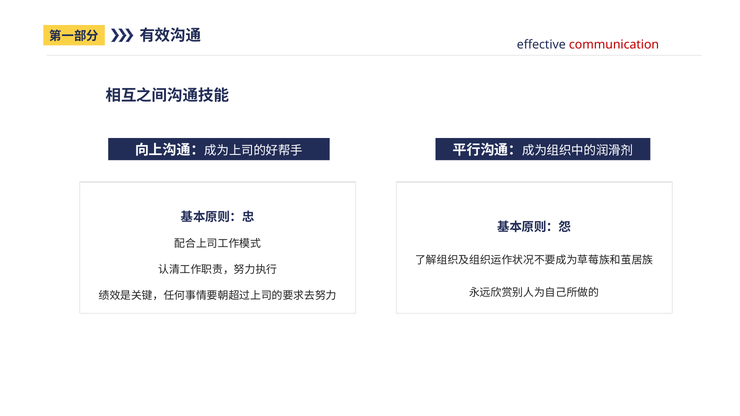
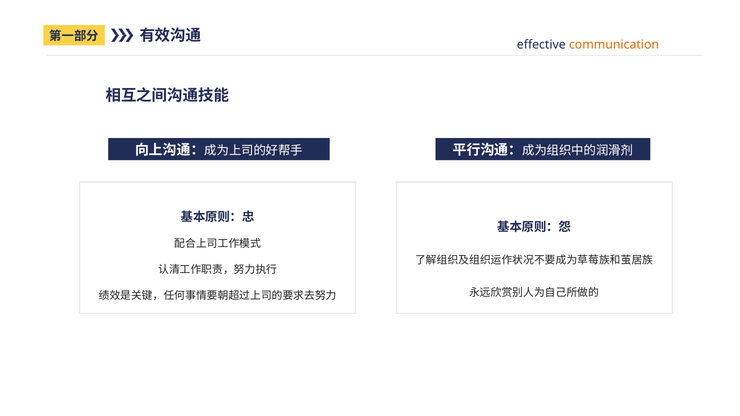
communication colour: red -> orange
